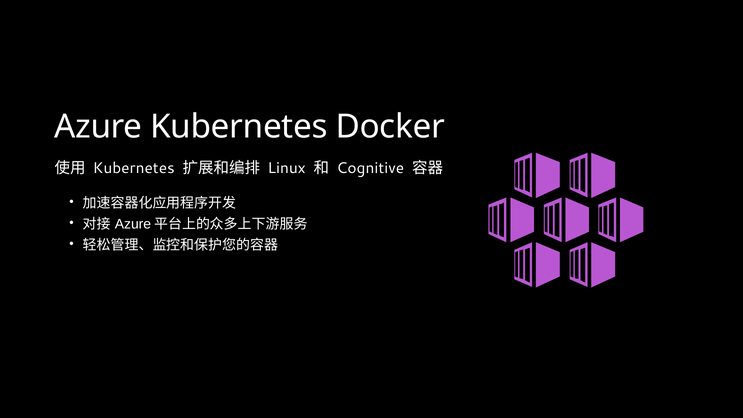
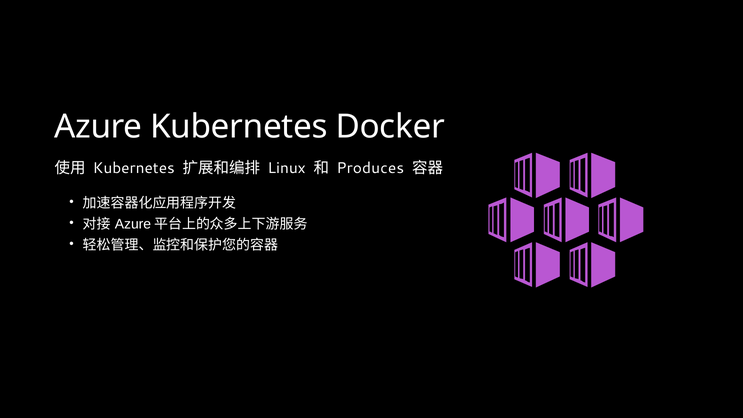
Cognitive: Cognitive -> Produces
